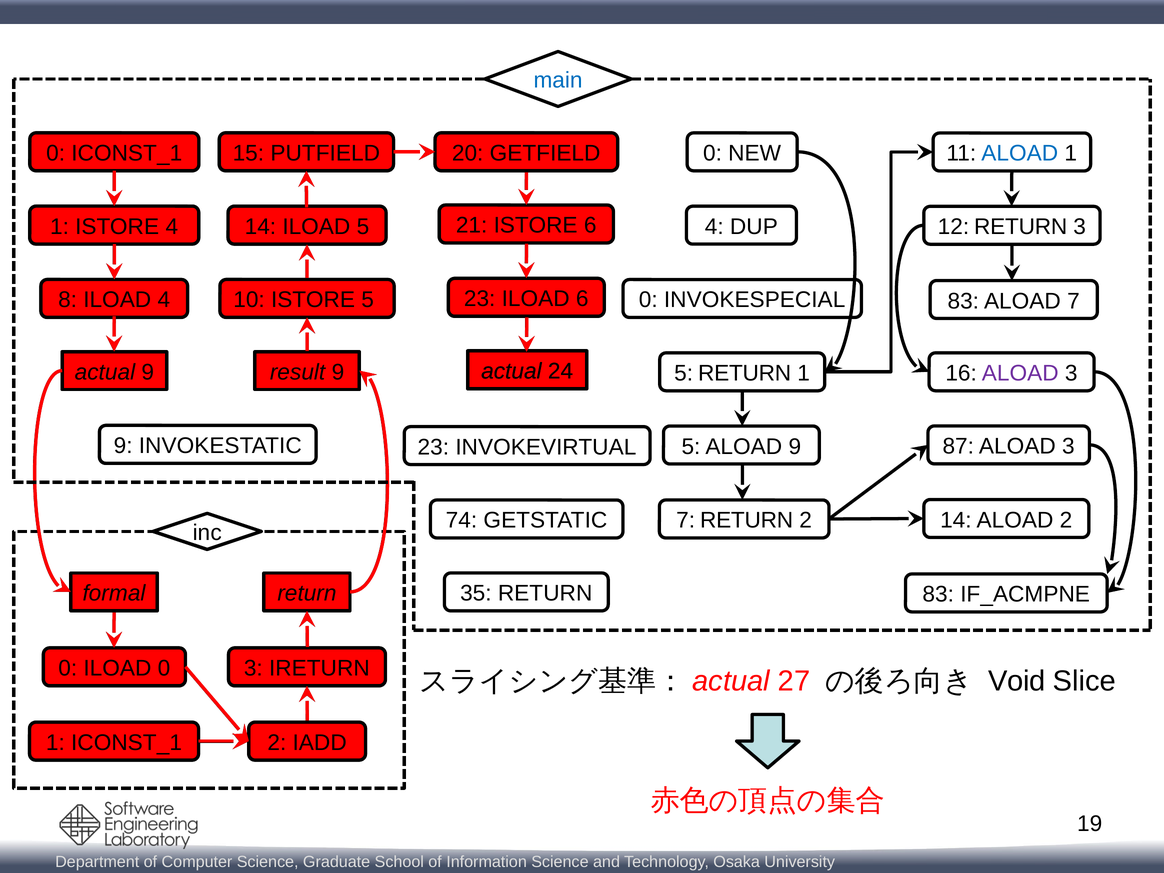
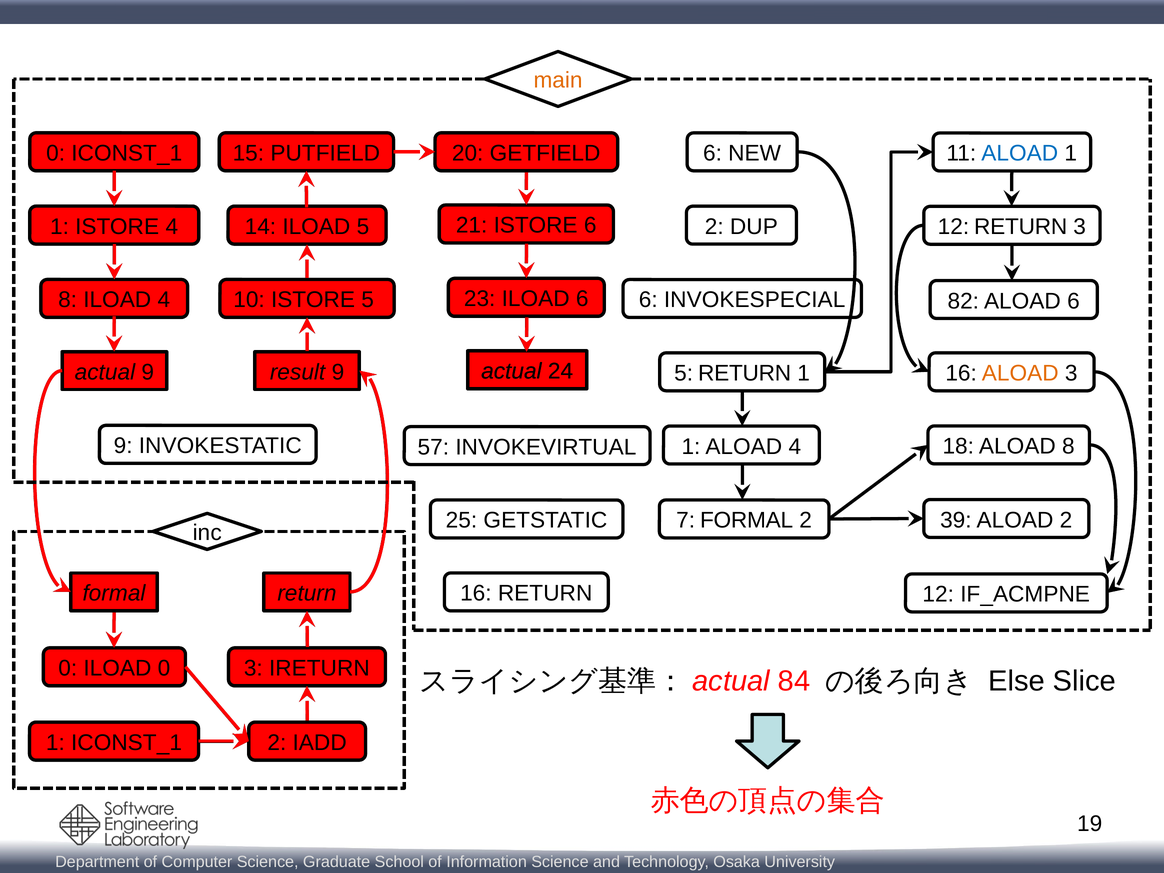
main colour: blue -> orange
0 at (713, 153): 0 -> 6
4 at (714, 227): 4 -> 2
0 at (648, 300): 0 -> 6
83 at (963, 301): 83 -> 82
ALOAD 7: 7 -> 6
ALOAD at (1020, 373) colour: purple -> orange
87: 87 -> 18
3 at (1068, 446): 3 -> 8
5 at (691, 447): 5 -> 1
ALOAD 9: 9 -> 4
23 at (433, 447): 23 -> 57
14 at (956, 520): 14 -> 39
74: 74 -> 25
7 RETURN: RETURN -> FORMAL
35 at (476, 593): 35 -> 16
83 at (938, 594): 83 -> 12
27: 27 -> 84
Void: Void -> Else
